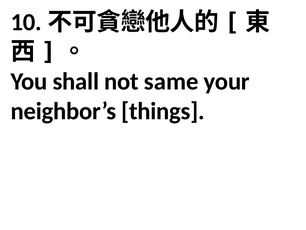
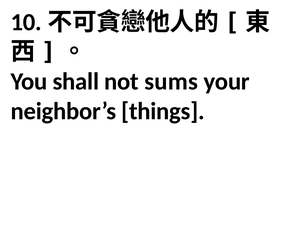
same: same -> sums
